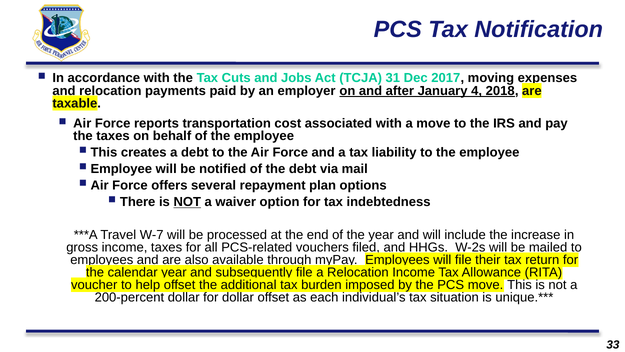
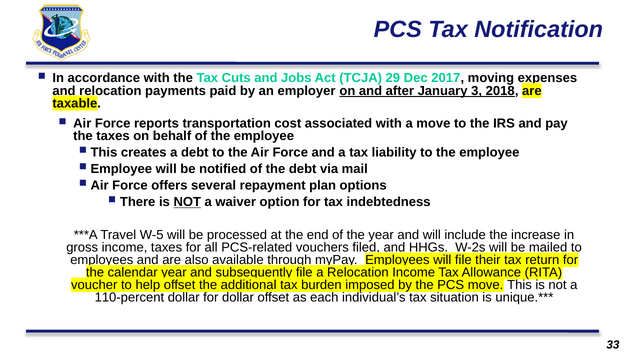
31: 31 -> 29
4: 4 -> 3
W-7: W-7 -> W-5
200-percent: 200-percent -> 110-percent
